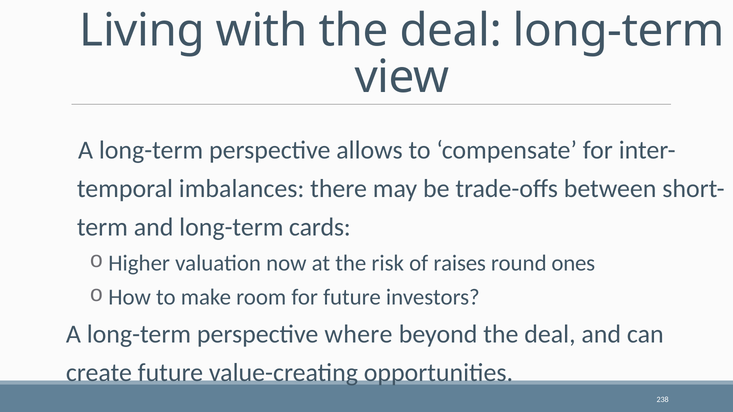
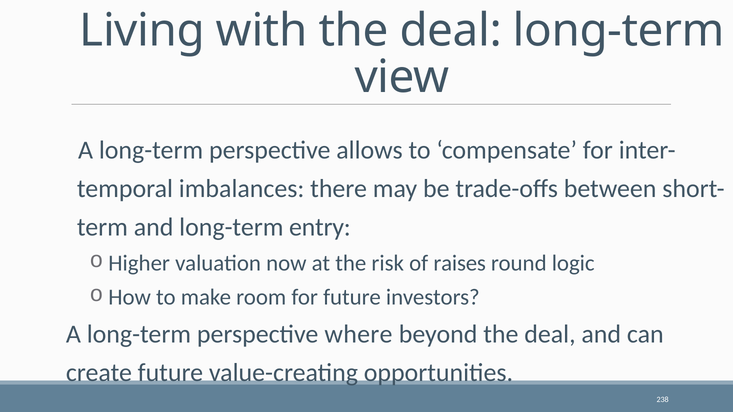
cards: cards -> entry
ones: ones -> logic
